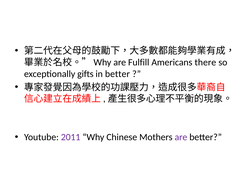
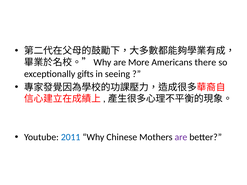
Fulfill: Fulfill -> More
in better: better -> seeing
2011 colour: purple -> blue
